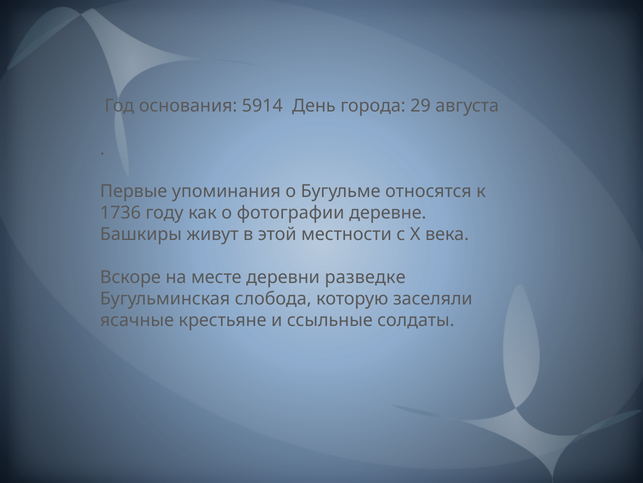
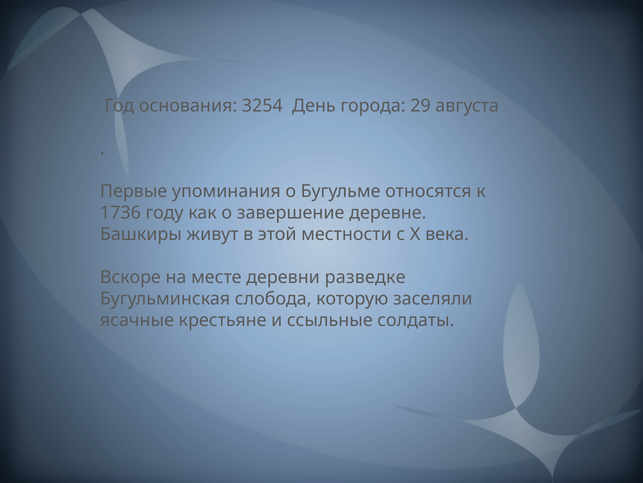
5914: 5914 -> 3254
фотографии: фотографии -> завершение
